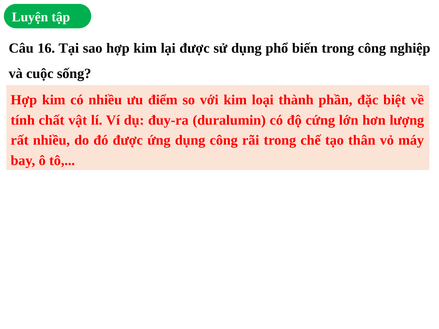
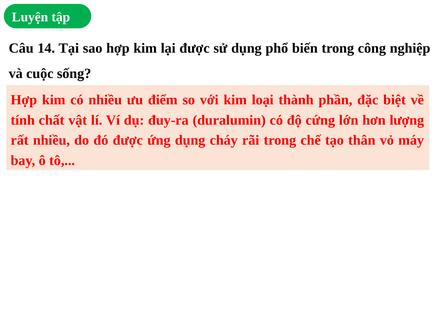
16: 16 -> 14
dụng công: công -> cháy
